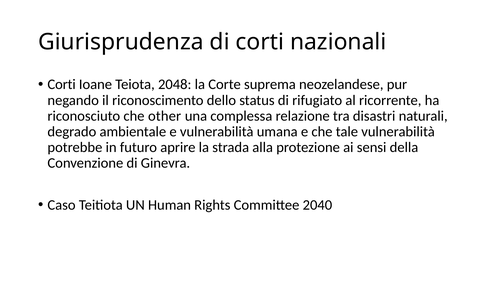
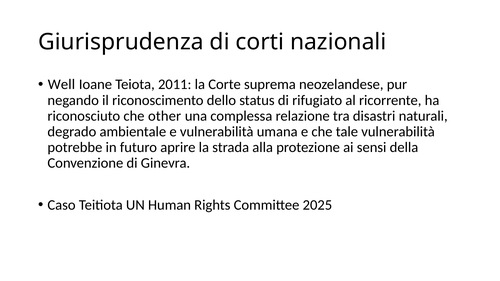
Corti at (62, 85): Corti -> Well
2048: 2048 -> 2011
2040: 2040 -> 2025
